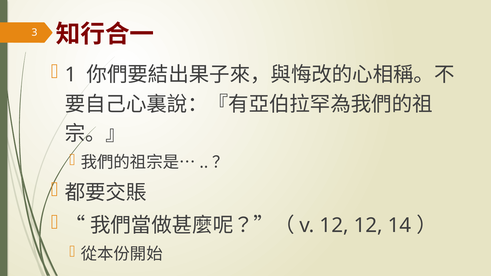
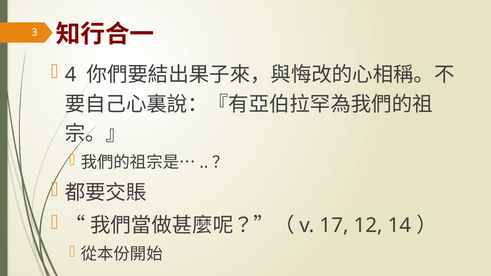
1: 1 -> 4
12 at (334, 225): 12 -> 17
